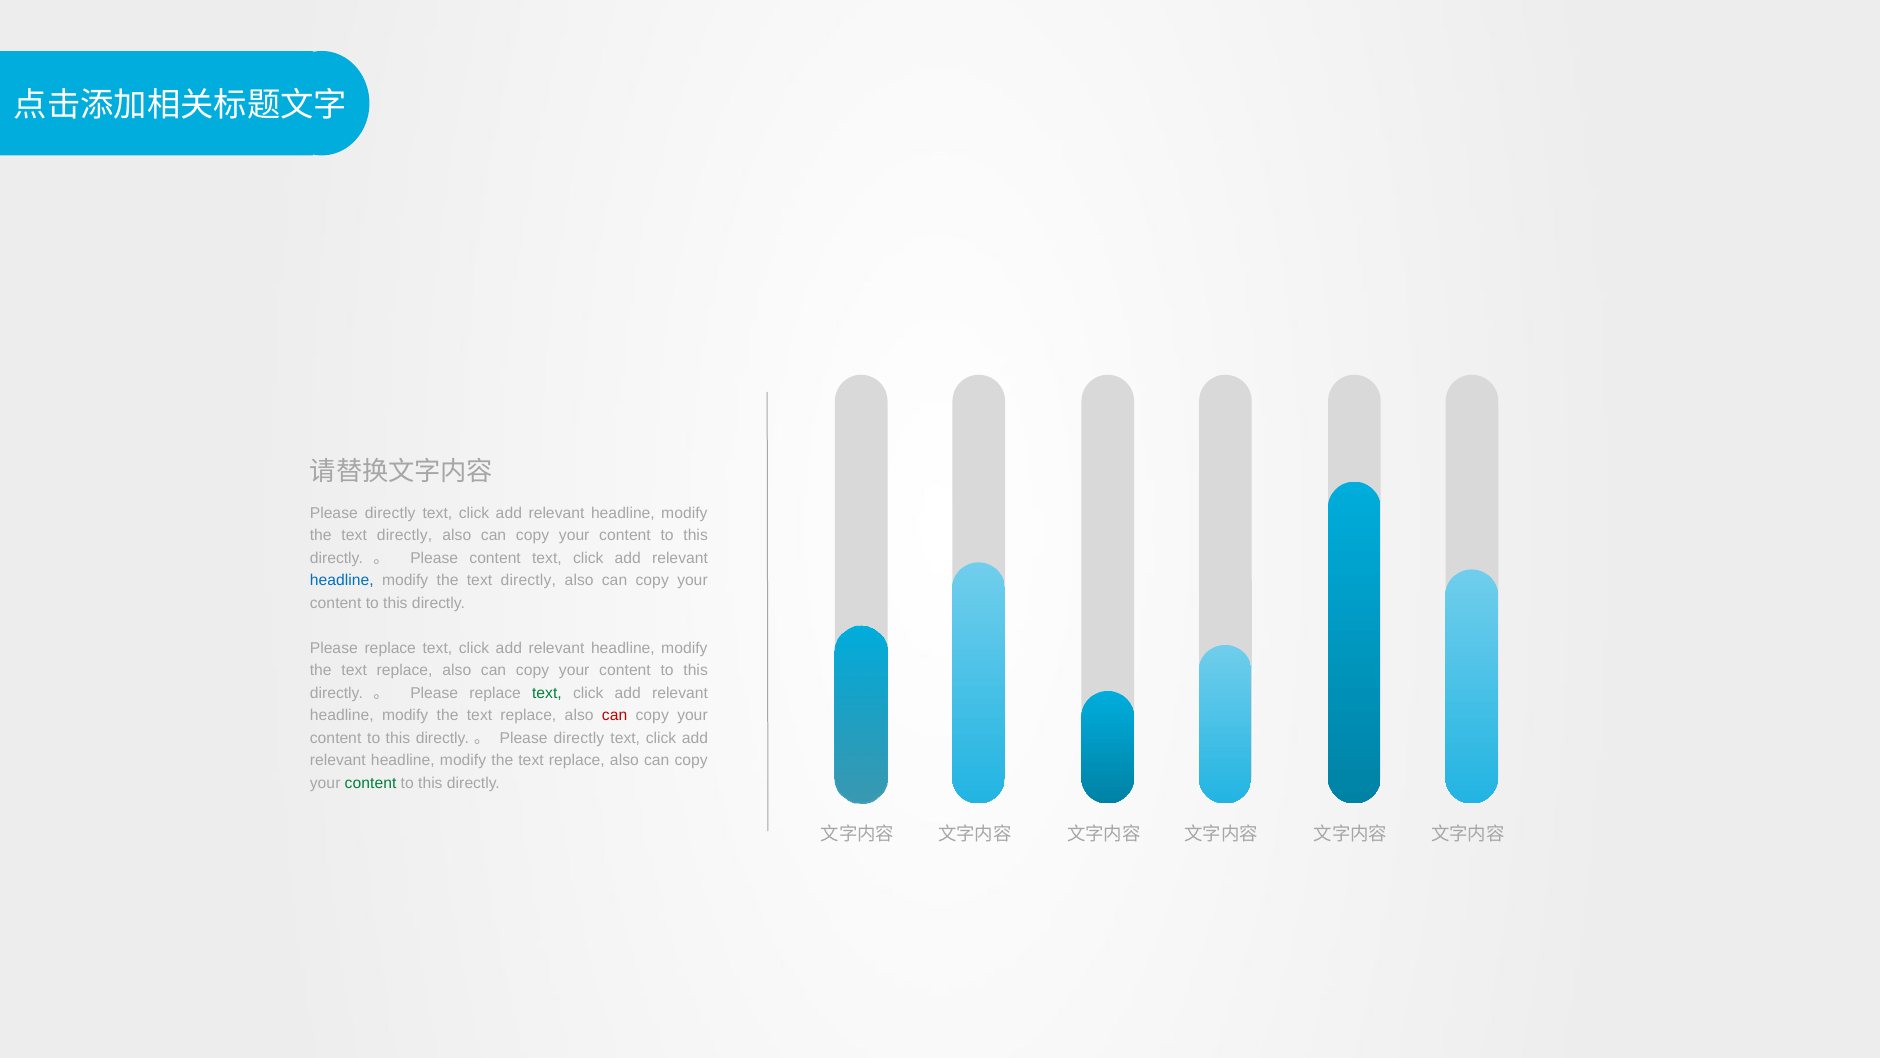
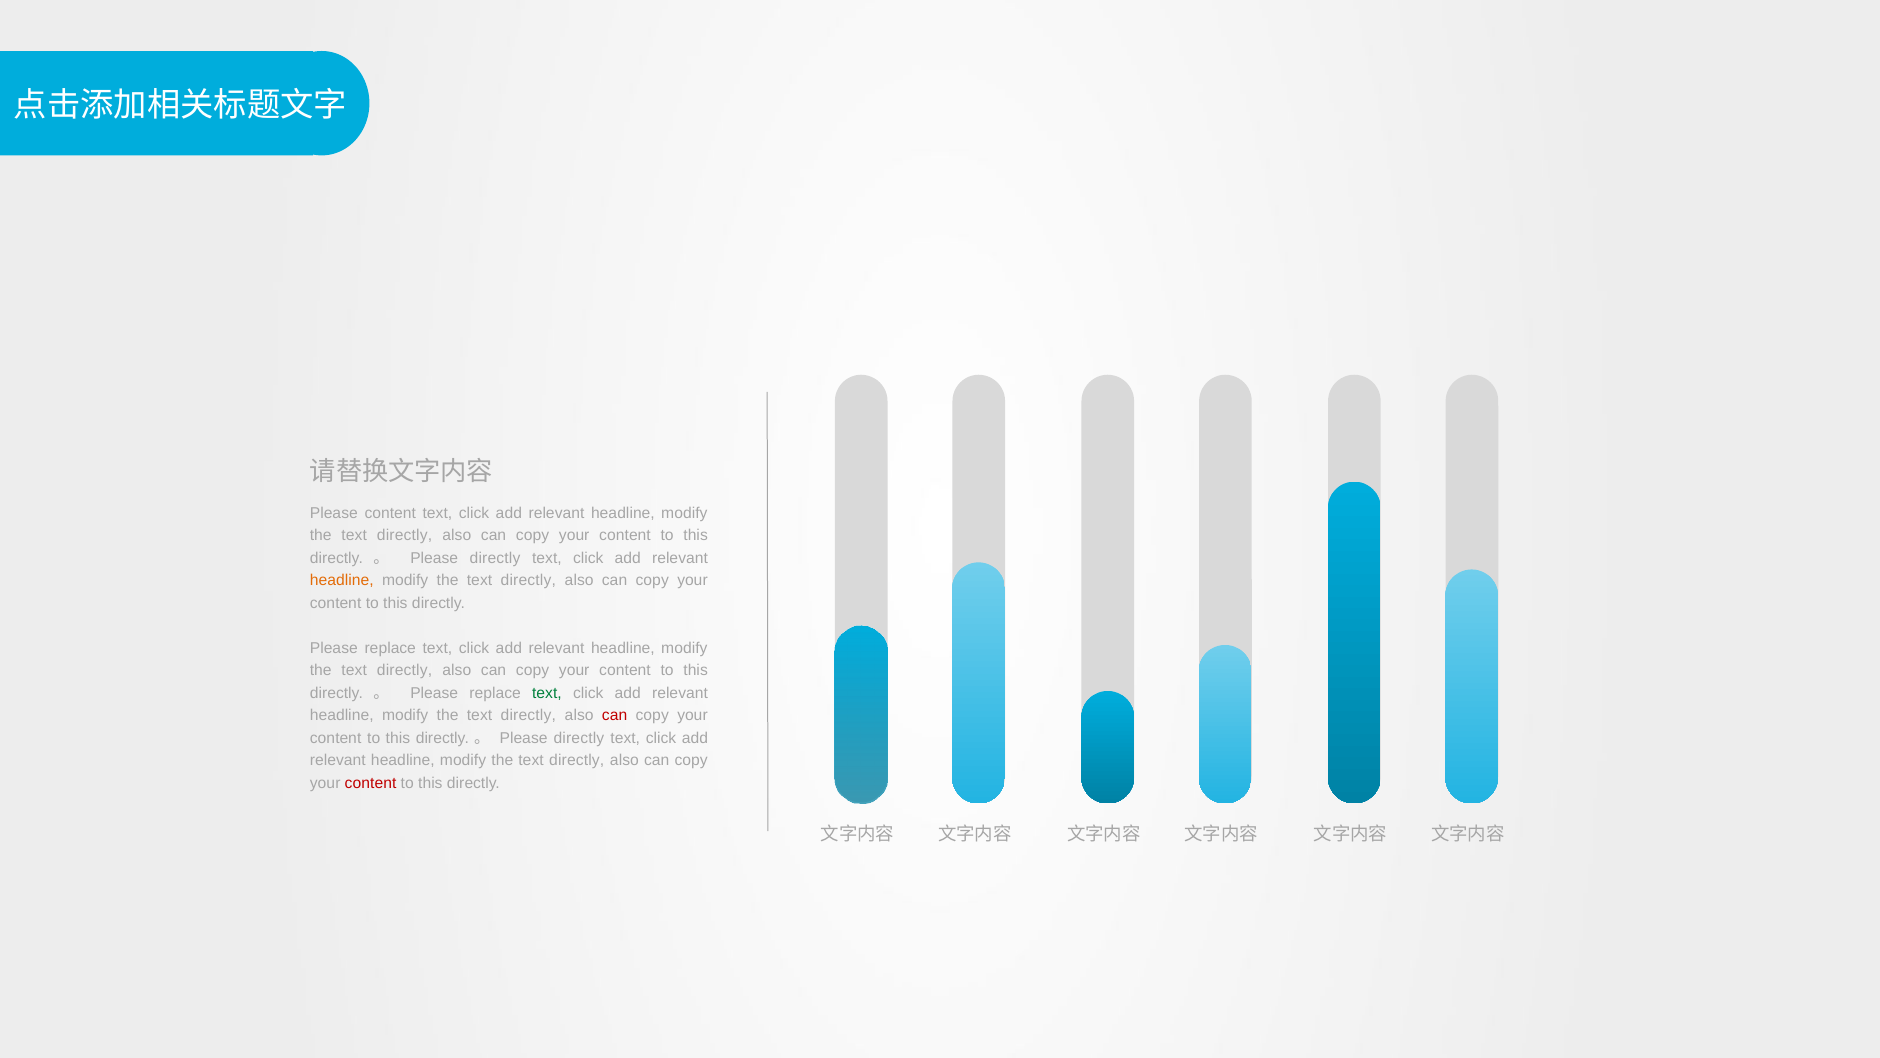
directly at (390, 513): directly -> content
content at (495, 558): content -> directly
headline at (342, 580) colour: blue -> orange
replace at (405, 670): replace -> directly
replace at (528, 715): replace -> directly
replace at (577, 760): replace -> directly
content at (371, 783) colour: green -> red
